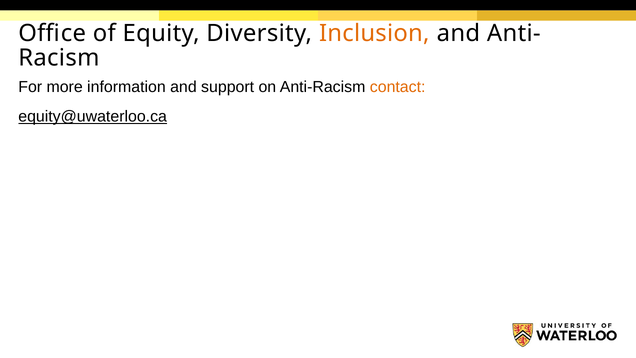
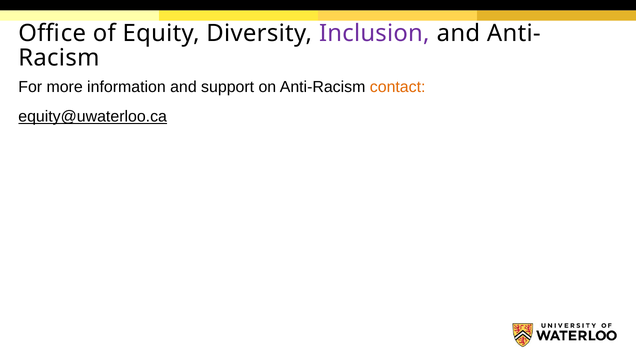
Inclusion colour: orange -> purple
